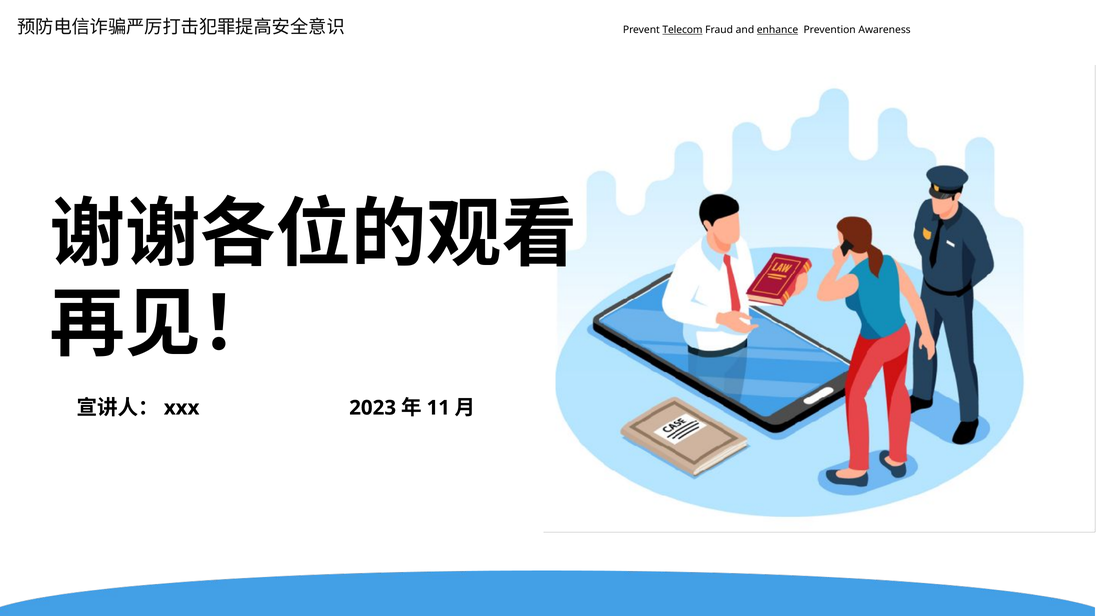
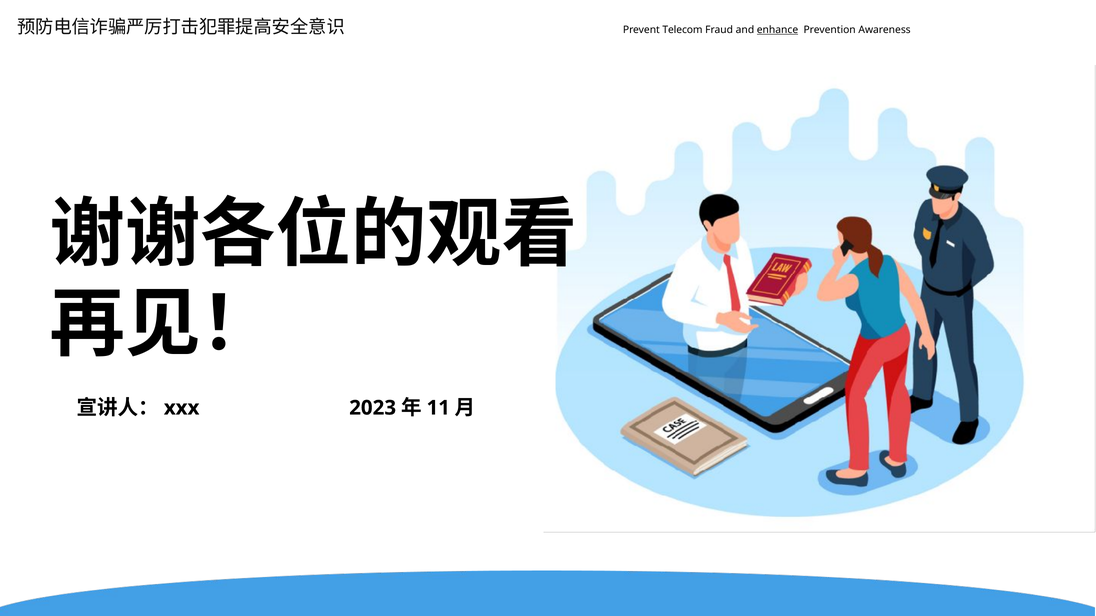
Telecom underline: present -> none
